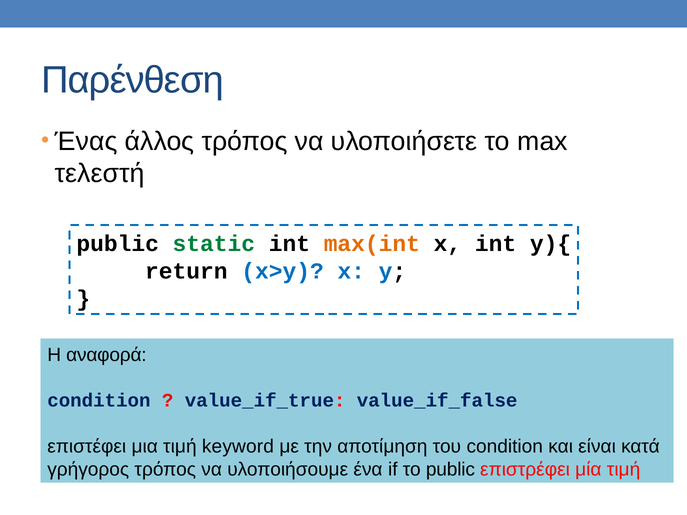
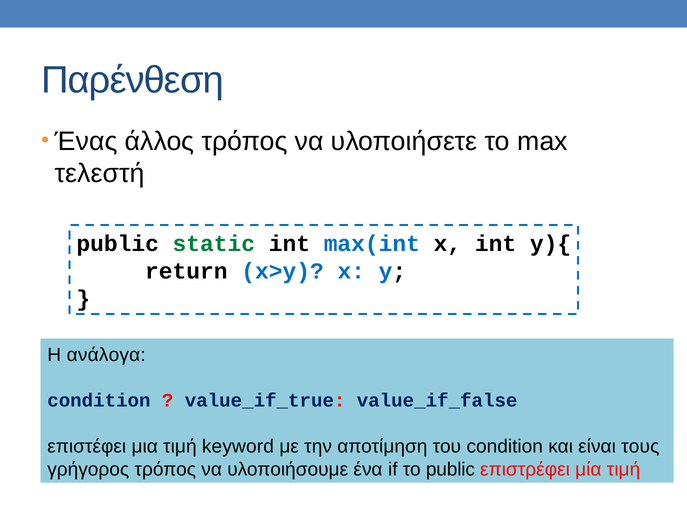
max(int colour: orange -> blue
αναφορά: αναφορά -> ανάλογα
κατά: κατά -> τους
